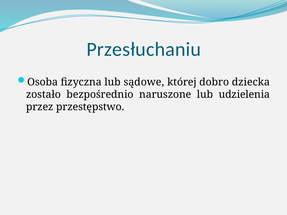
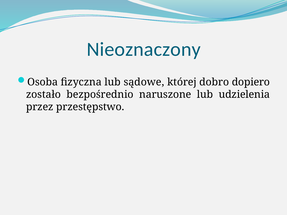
Przesłuchaniu: Przesłuchaniu -> Nieoznaczony
dziecka: dziecka -> dopiero
